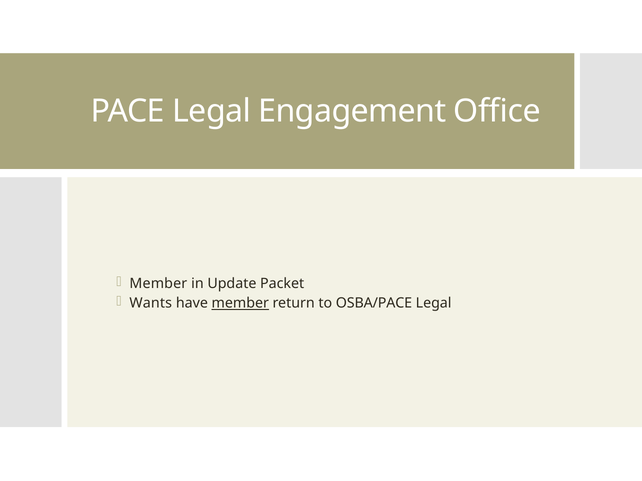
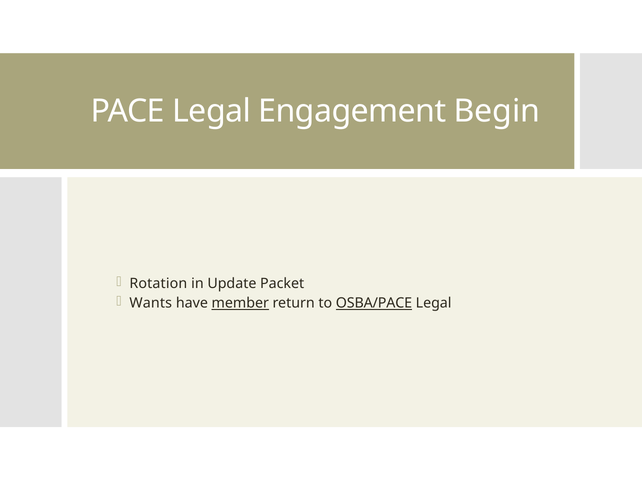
Office: Office -> Begin
Member at (158, 284): Member -> Rotation
OSBA/PACE underline: none -> present
